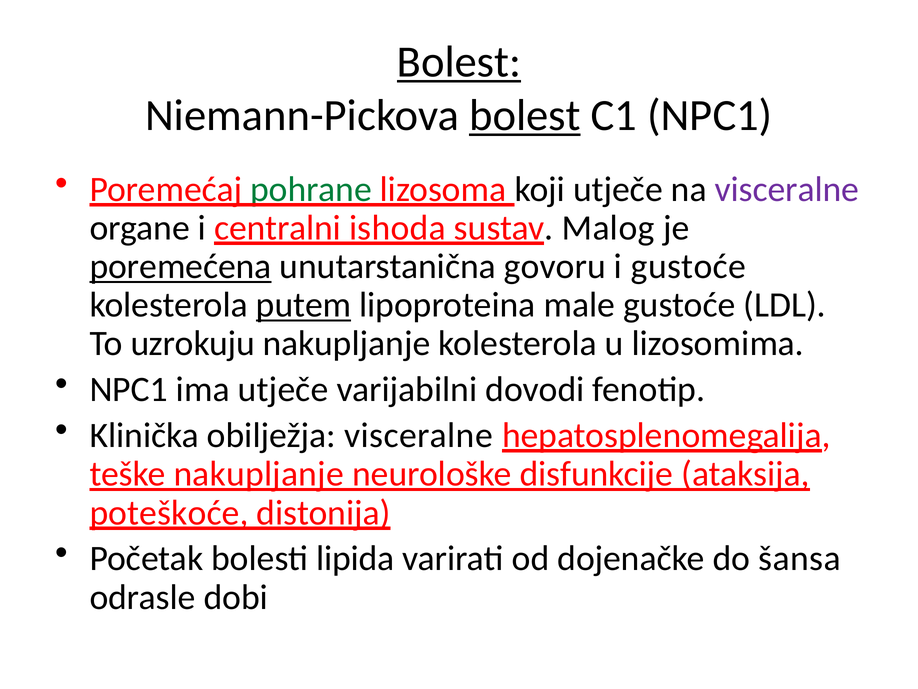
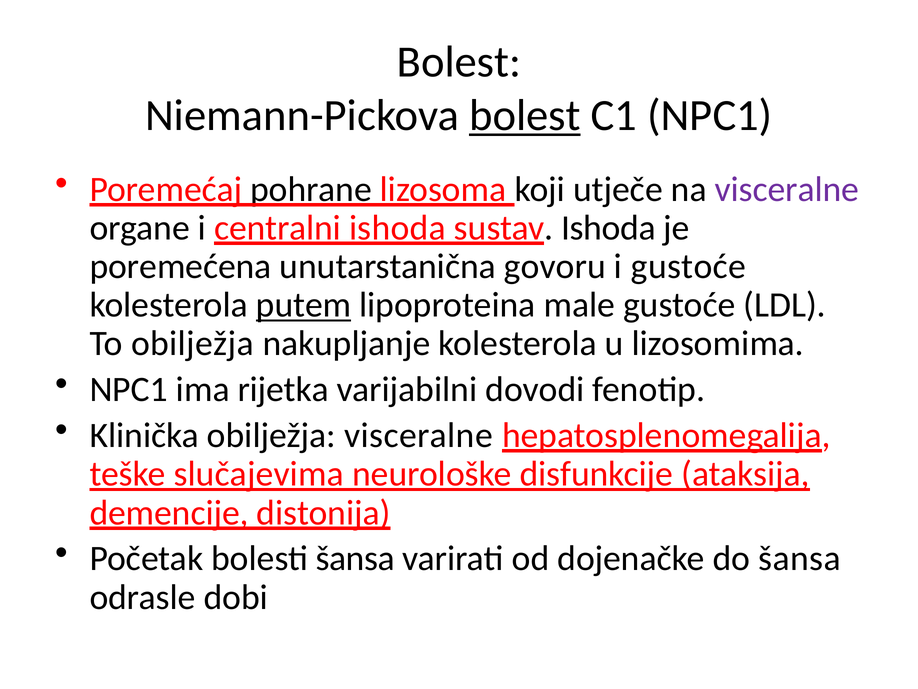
Bolest at (459, 62) underline: present -> none
pohrane colour: green -> black
sustav Malog: Malog -> Ishoda
poremećena underline: present -> none
To uzrokuju: uzrokuju -> obilježja
ima utječe: utječe -> rijetka
teške nakupljanje: nakupljanje -> slučajevima
poteškoće: poteškoće -> demencije
bolesti lipida: lipida -> šansa
